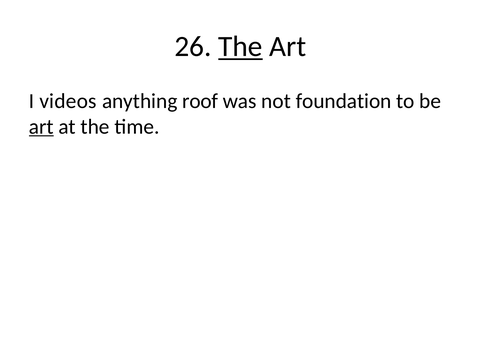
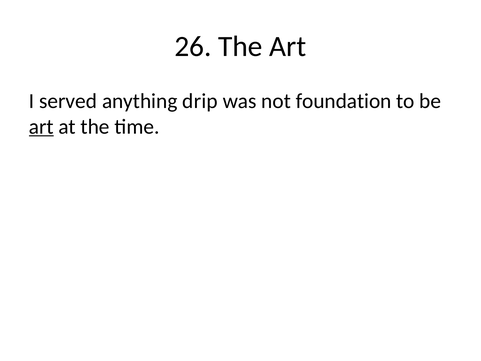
The at (240, 47) underline: present -> none
videos: videos -> served
roof: roof -> drip
